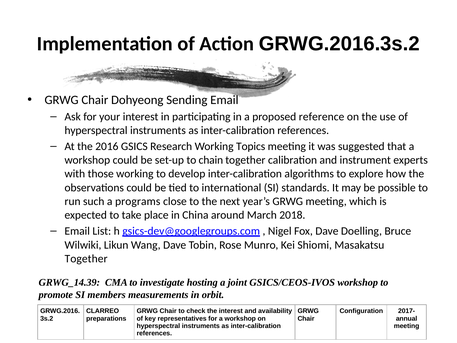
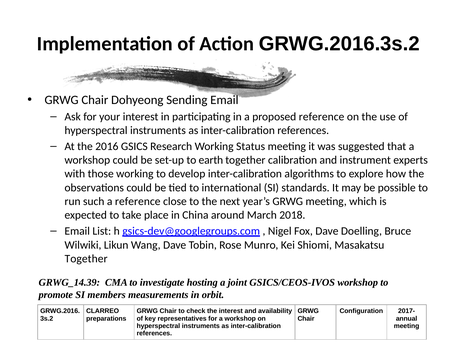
Topics: Topics -> Status
chain: chain -> earth
a programs: programs -> reference
